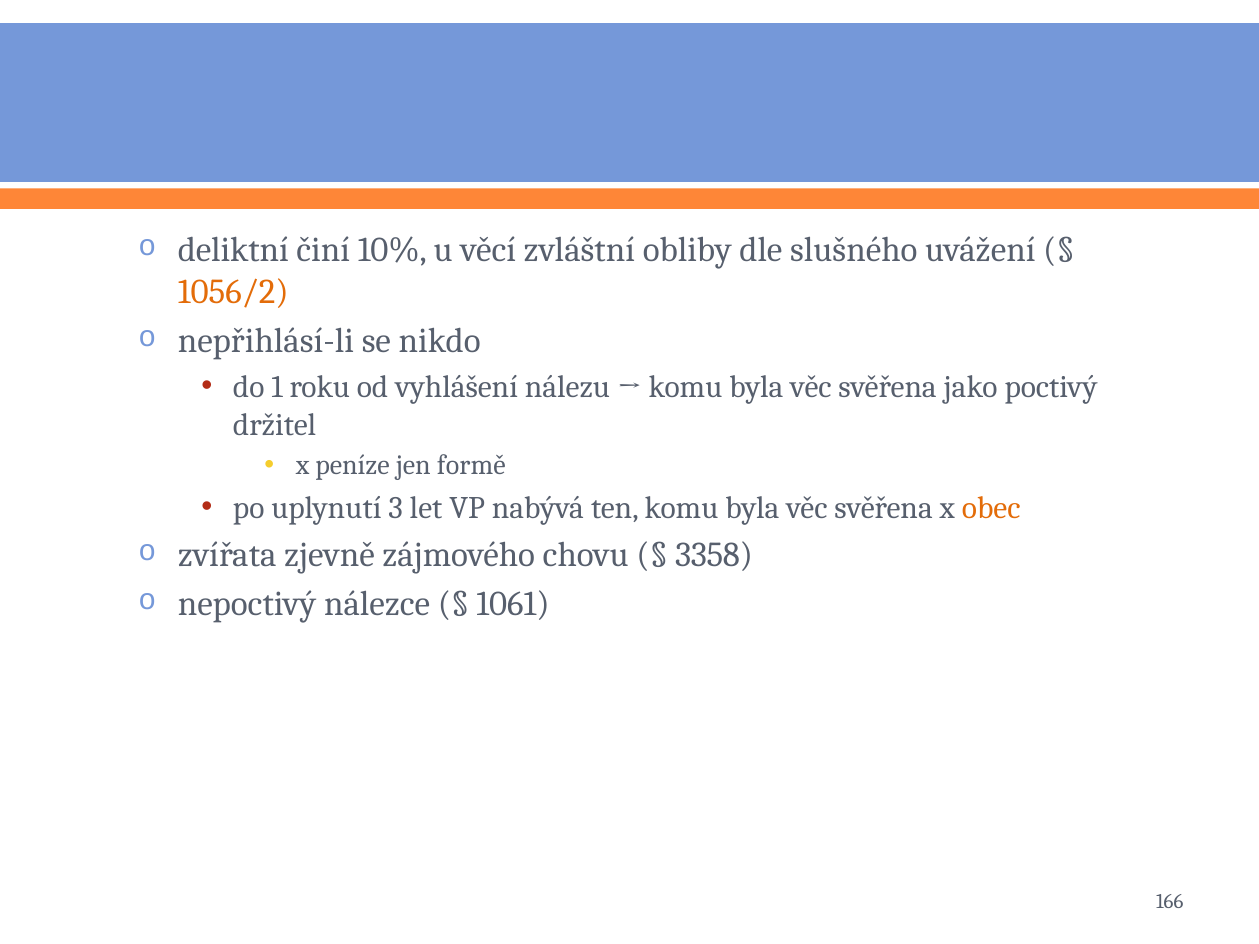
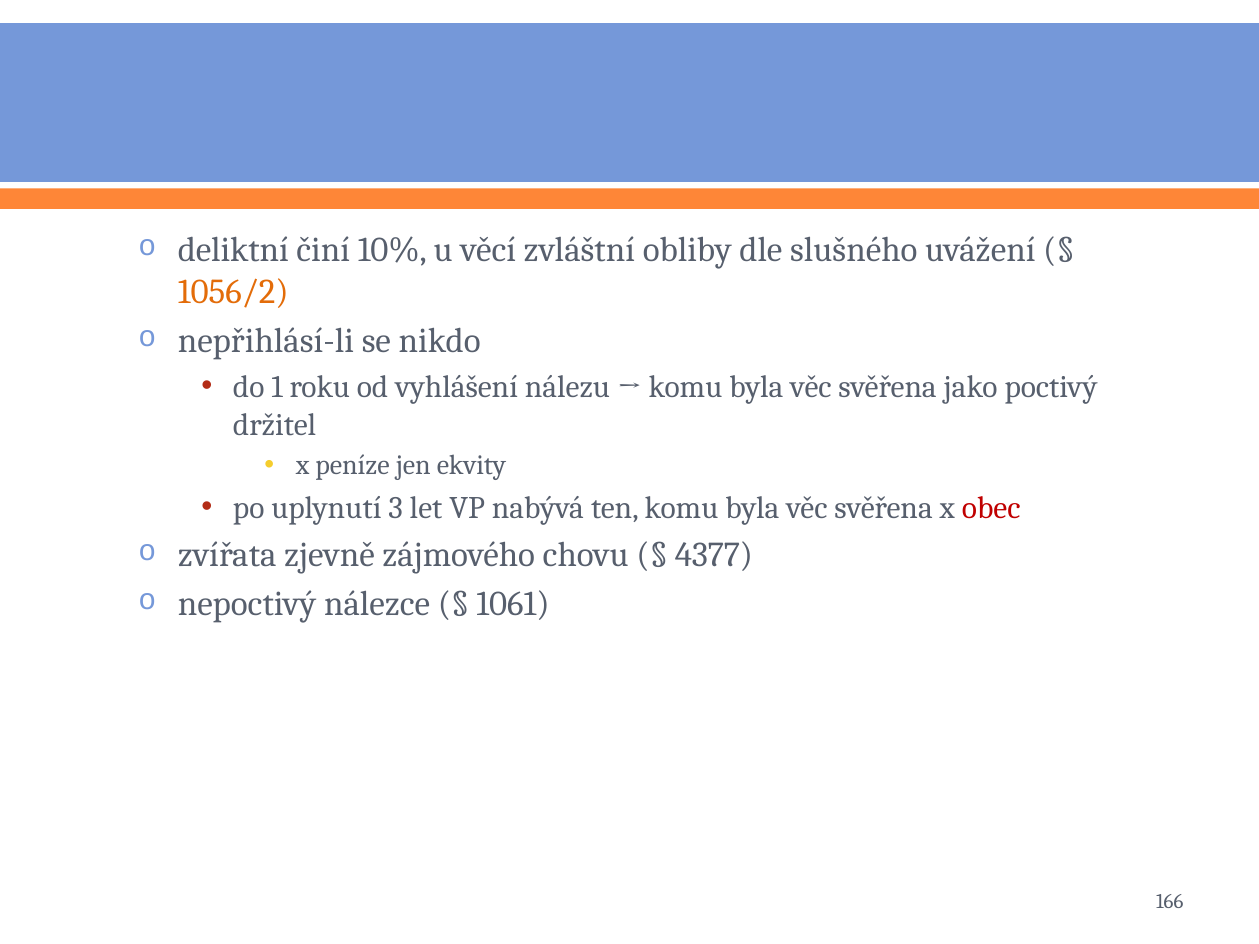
formě: formě -> ekvity
obec colour: orange -> red
3358: 3358 -> 4377
